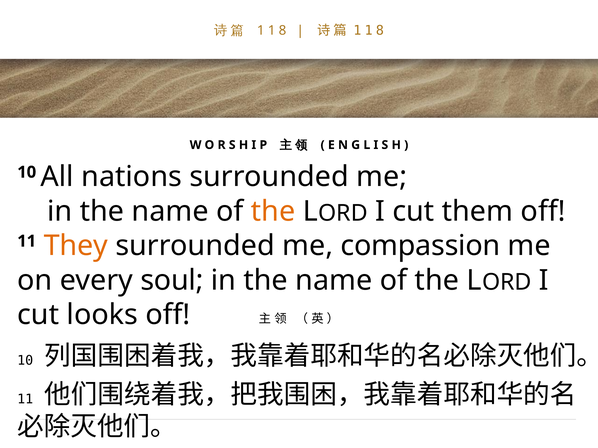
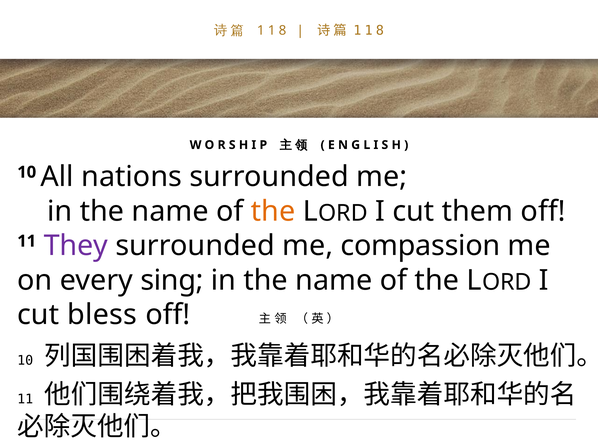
They colour: orange -> purple
soul: soul -> sing
looks: looks -> bless
